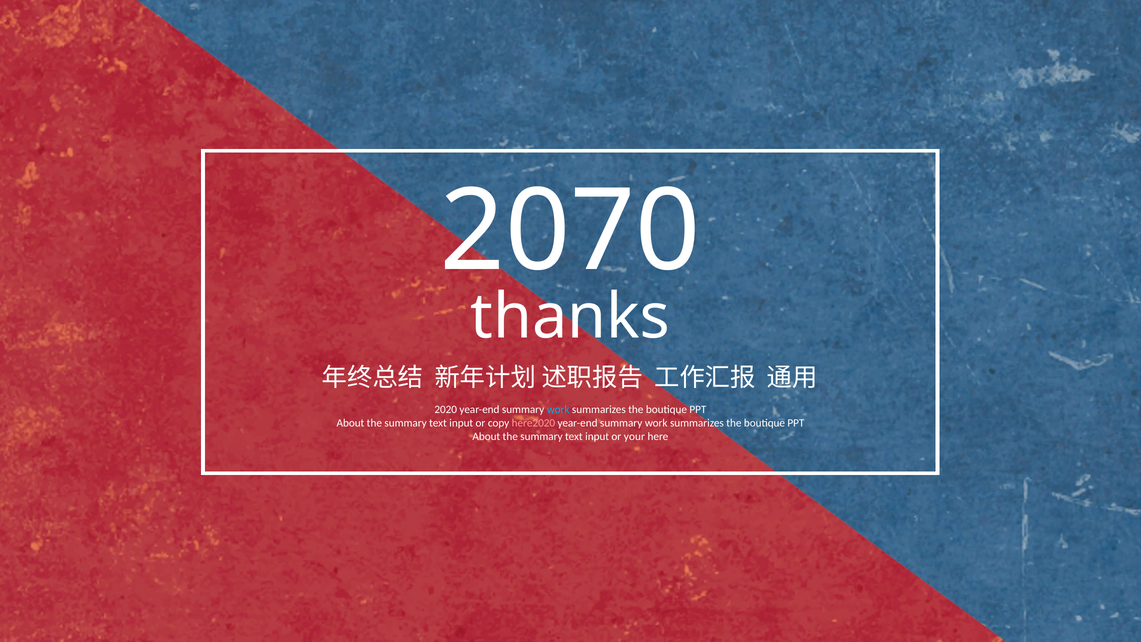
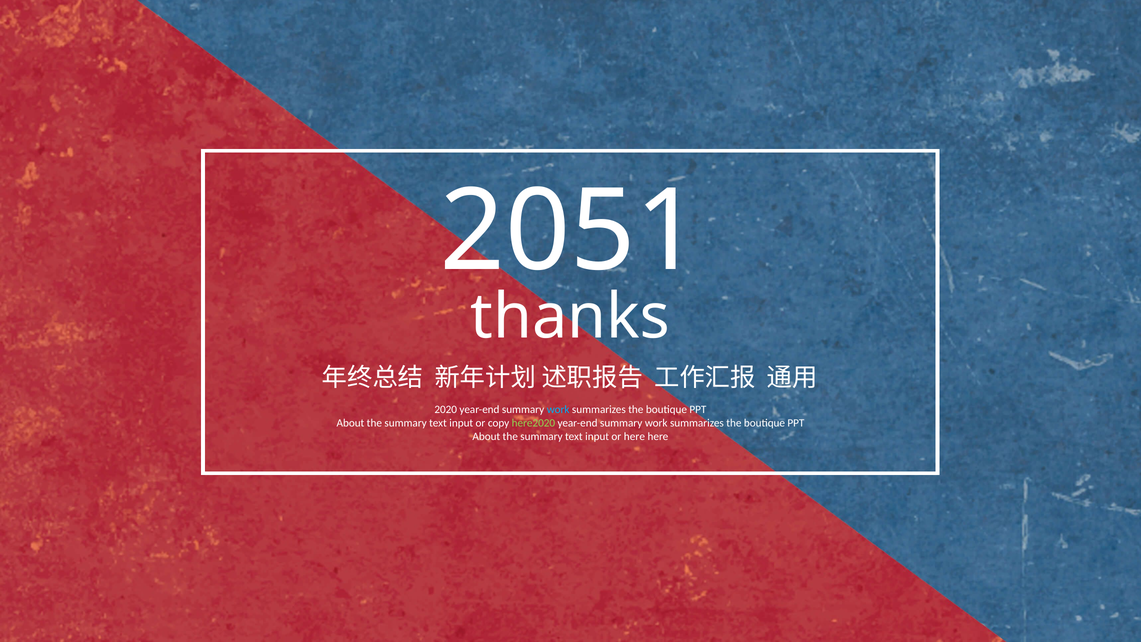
2070: 2070 -> 2051
here2020 colour: pink -> light green
or your: your -> here
